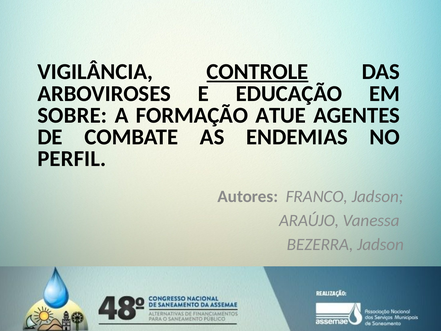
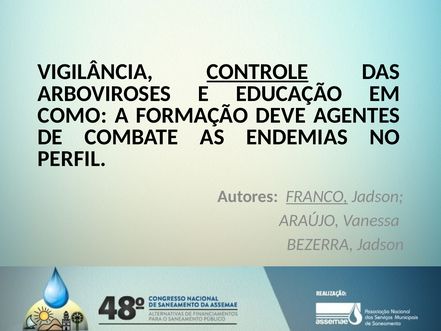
SOBRE: SOBRE -> COMO
ATUE: ATUE -> DEVE
FRANCO underline: none -> present
